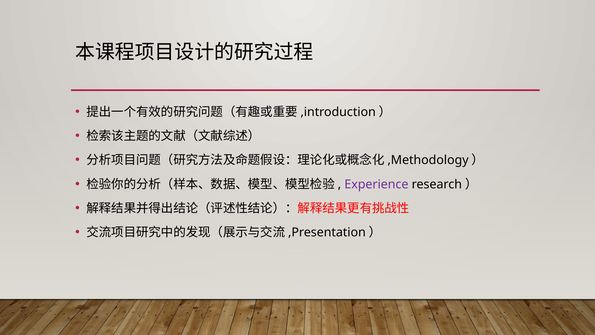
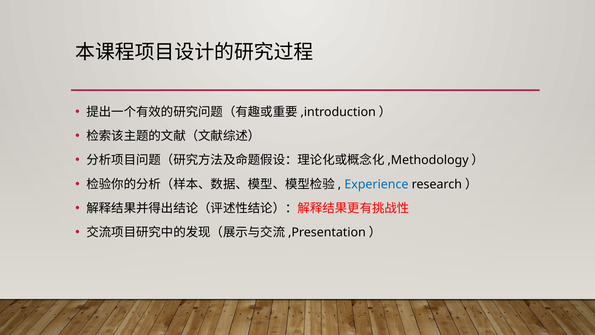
Experience colour: purple -> blue
